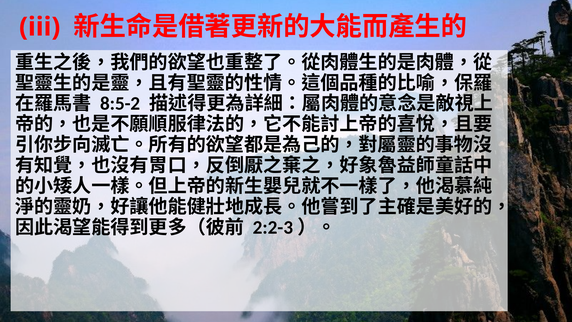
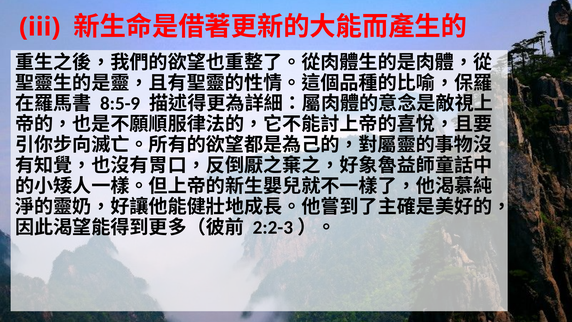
8:5-2: 8:5-2 -> 8:5-9
